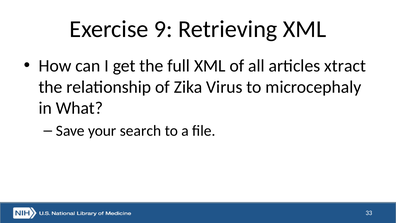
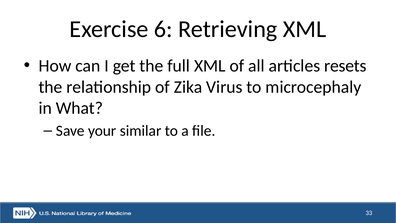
9: 9 -> 6
xtract: xtract -> resets
search: search -> similar
